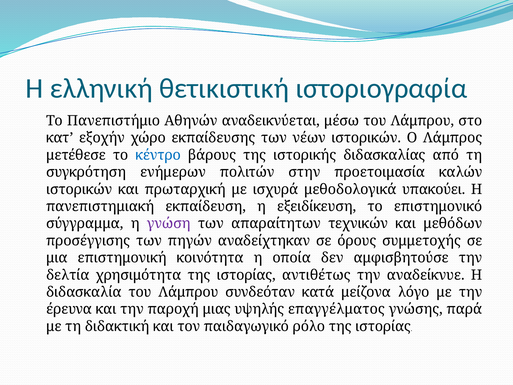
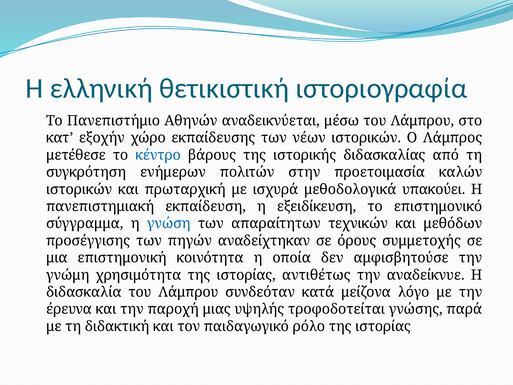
γνώση colour: purple -> blue
δελτία: δελτία -> γνώμη
επαγγέλματος: επαγγέλματος -> τροφοδοτείται
